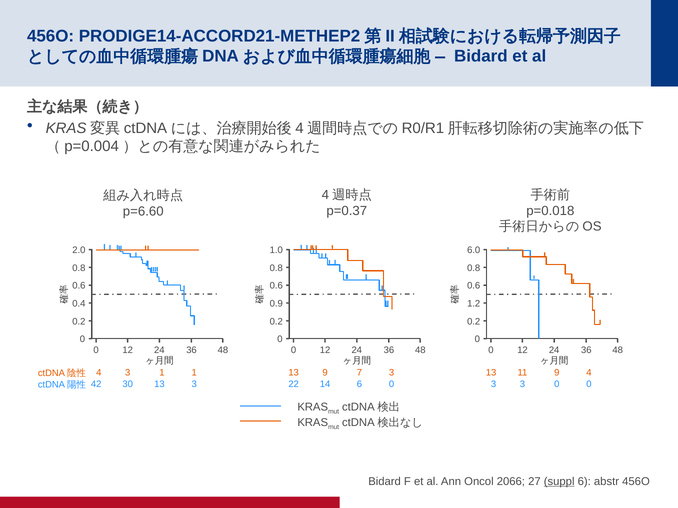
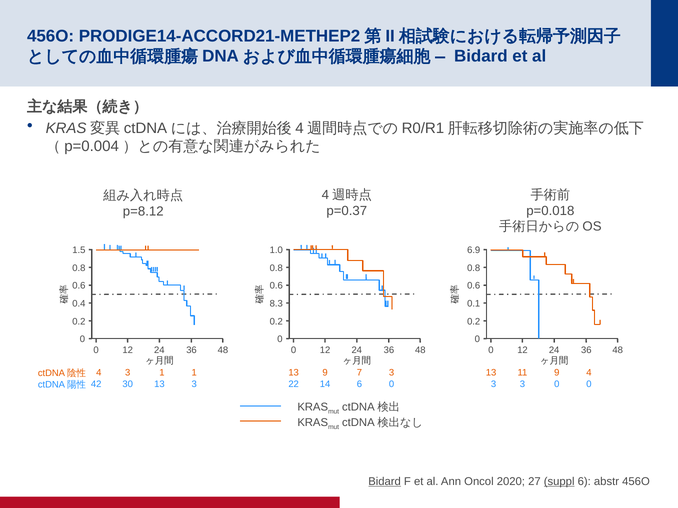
p=6.60: p=6.60 -> p=8.12
2.0: 2.0 -> 1.5
6.0: 6.0 -> 6.9
0.9: 0.9 -> 8.3
1.2: 1.2 -> 0.1
Bidard at (385, 482) underline: none -> present
2066: 2066 -> 2020
